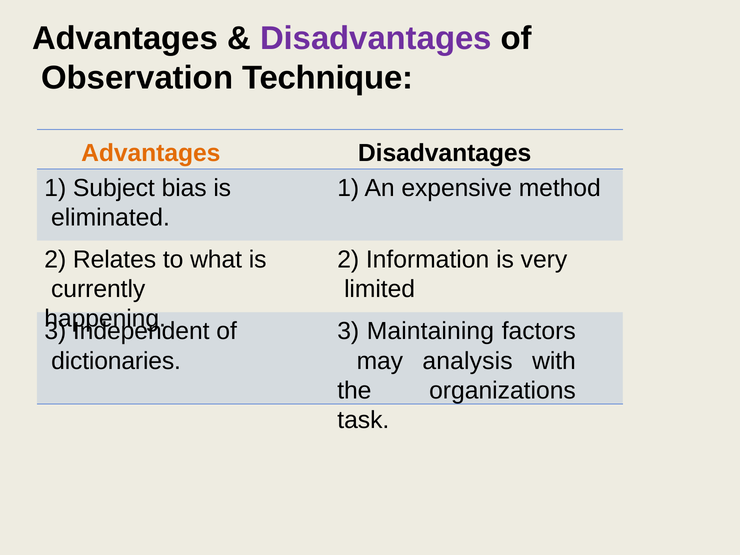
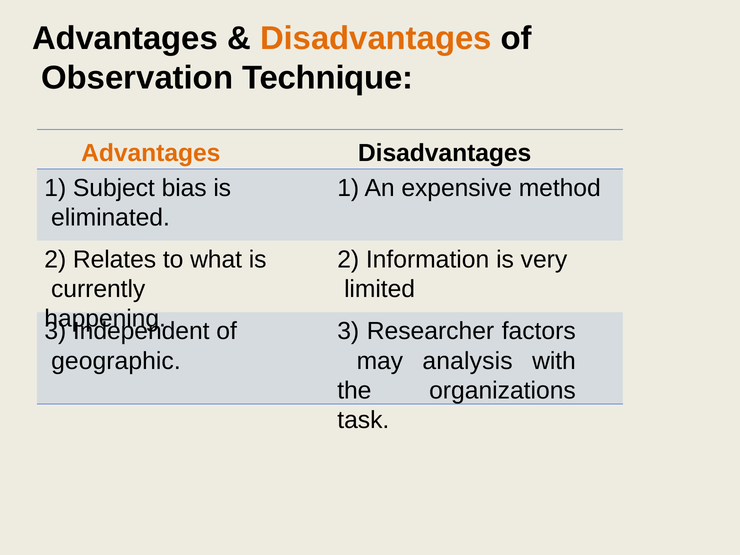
Disadvantages at (376, 38) colour: purple -> orange
Maintaining: Maintaining -> Researcher
dictionaries: dictionaries -> geographic
